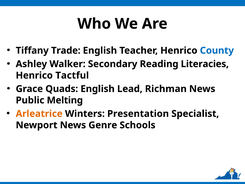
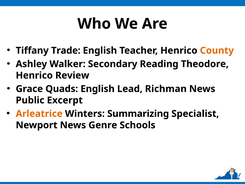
County colour: blue -> orange
Literacies: Literacies -> Theodore
Tactful: Tactful -> Review
Melting: Melting -> Excerpt
Presentation: Presentation -> Summarizing
